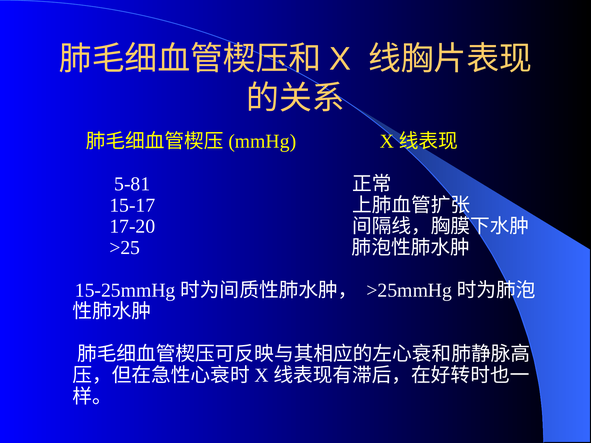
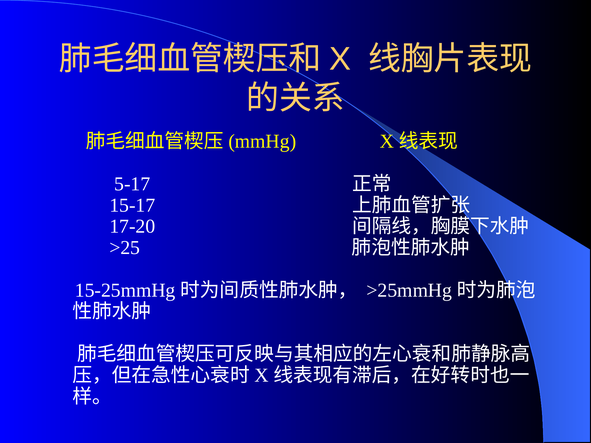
5-81: 5-81 -> 5-17
